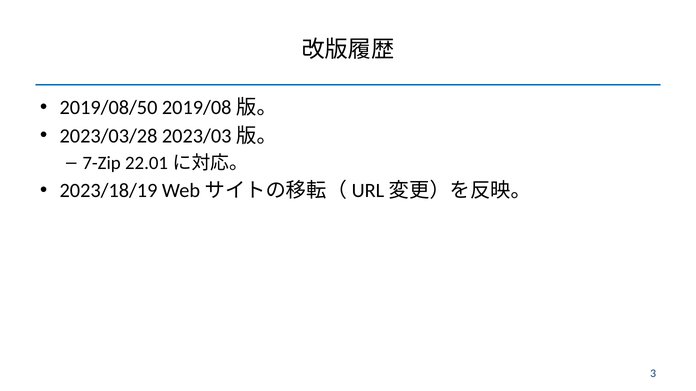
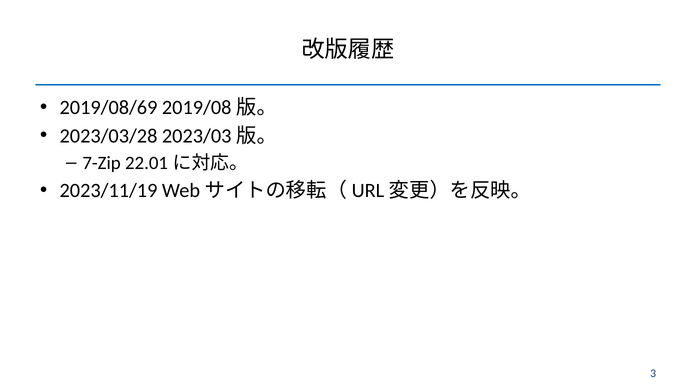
2019/08/50: 2019/08/50 -> 2019/08/69
2023/18/19: 2023/18/19 -> 2023/11/19
